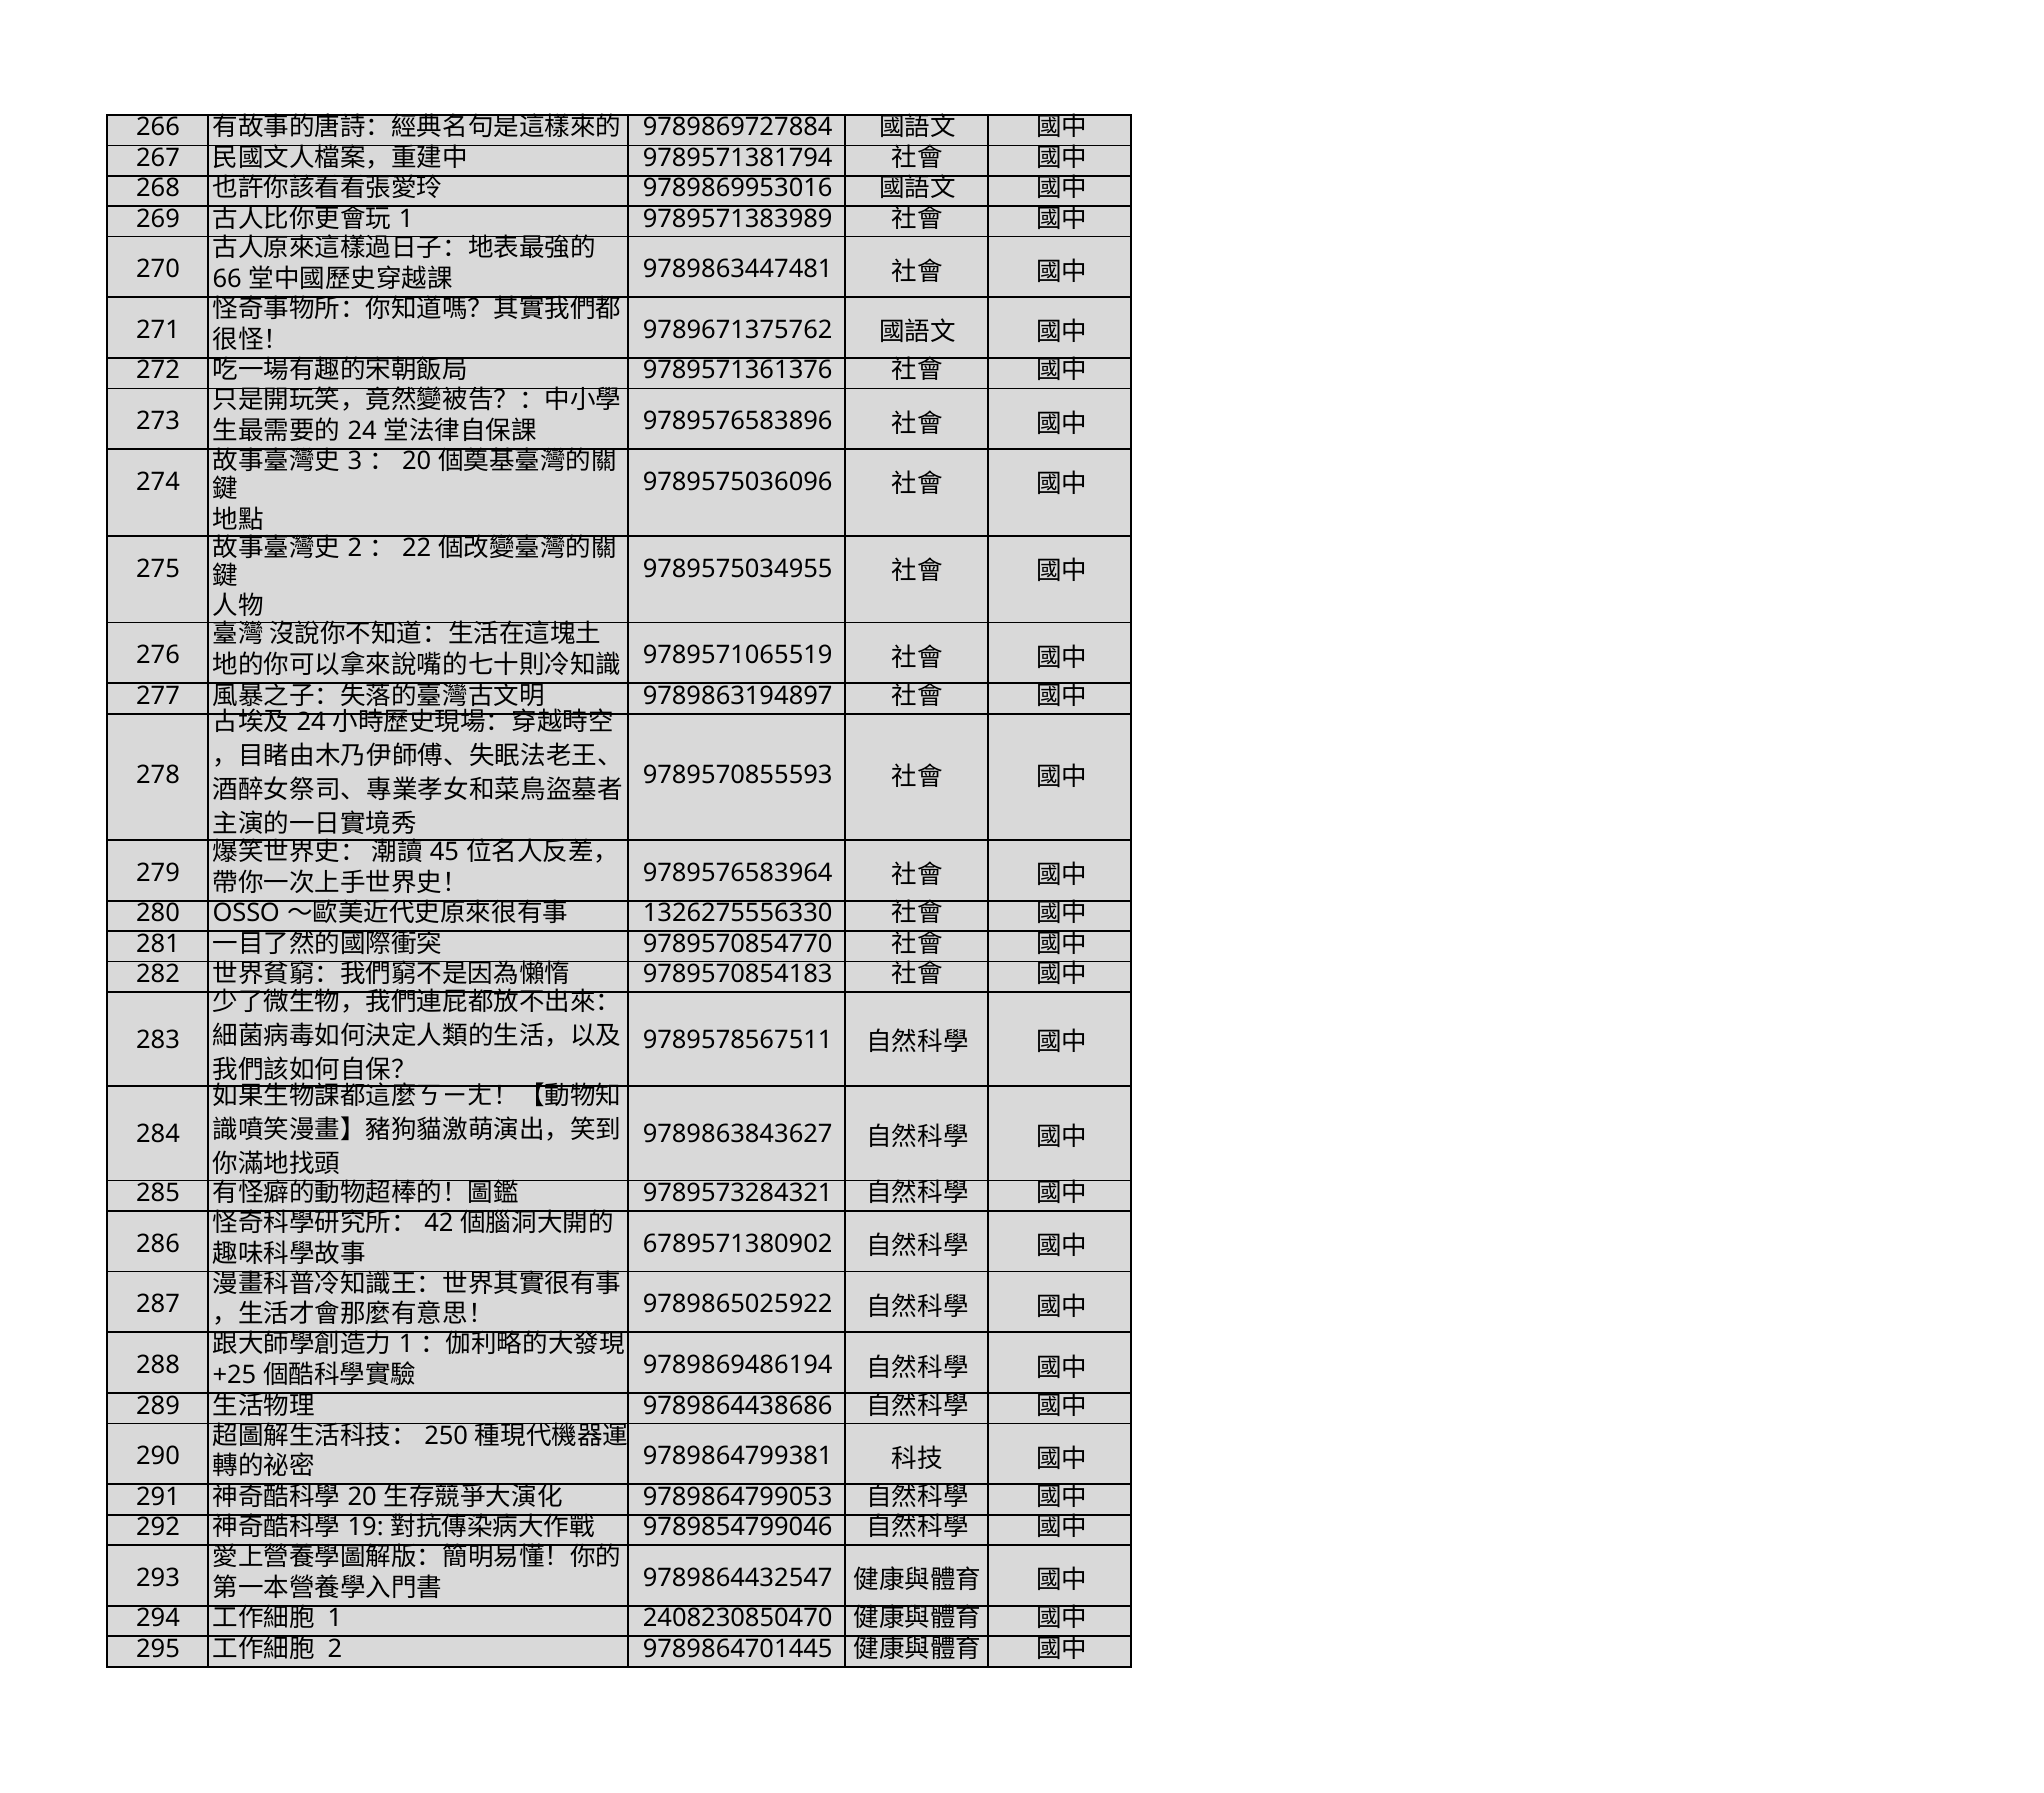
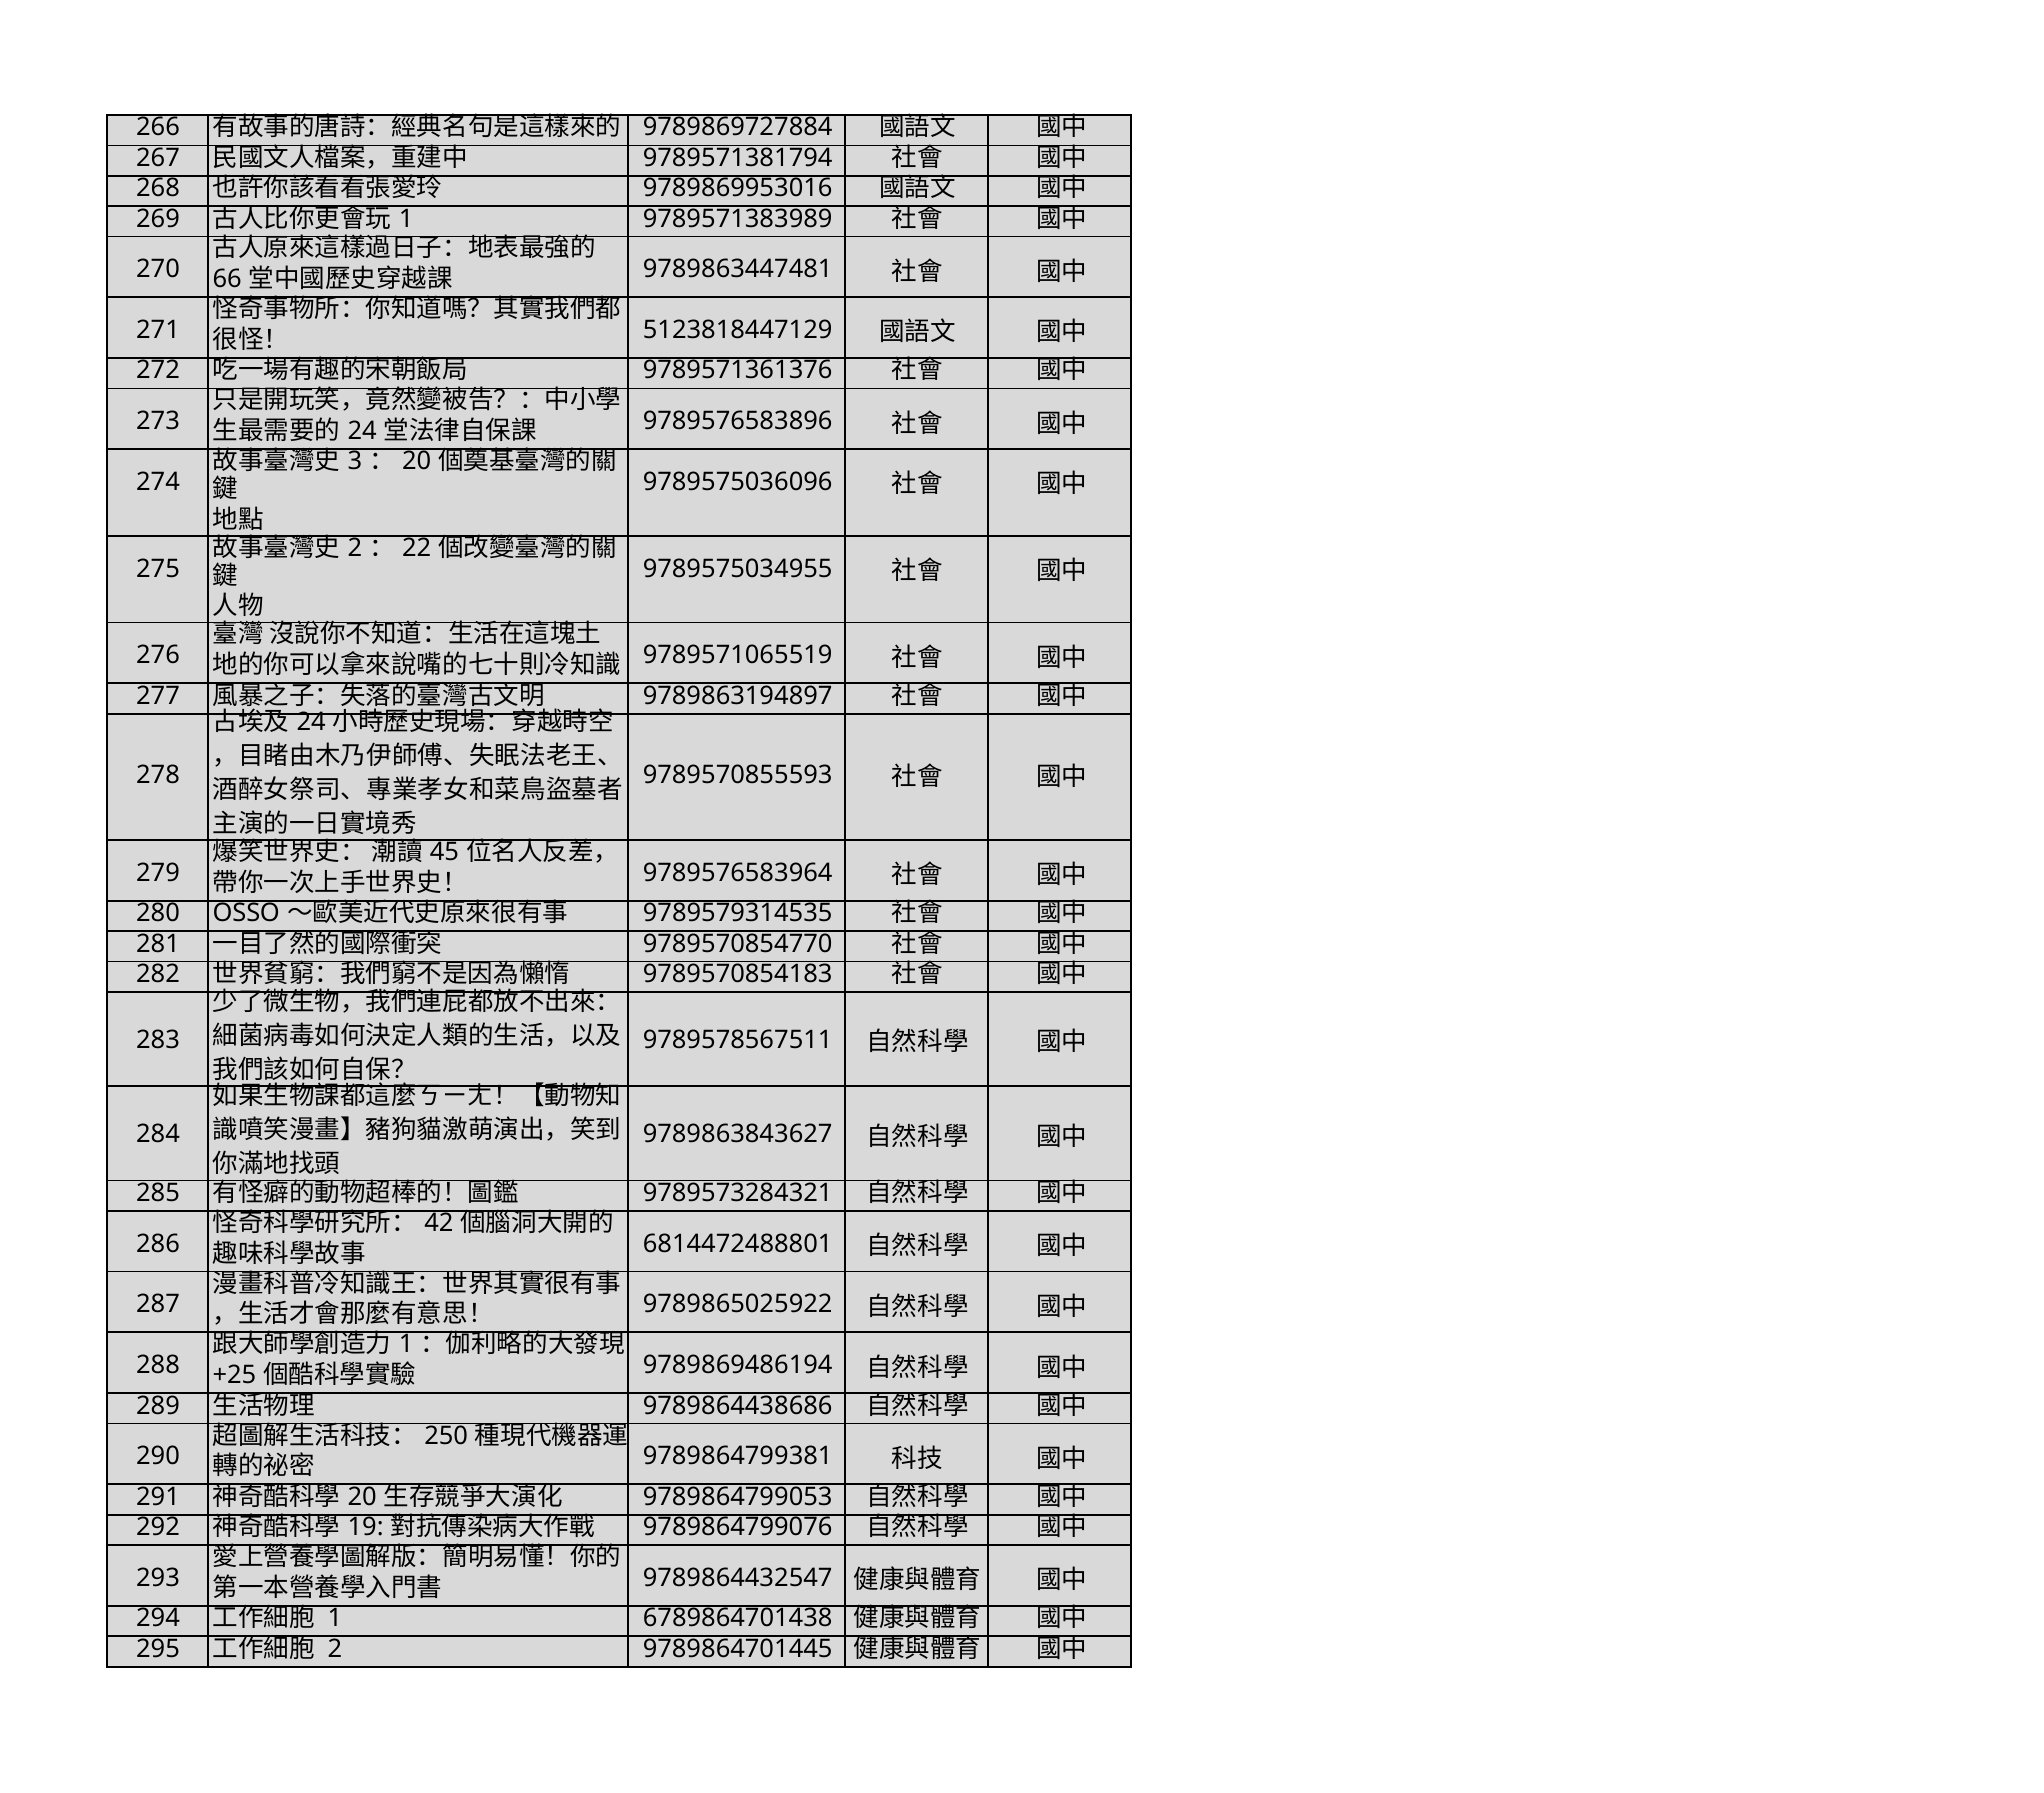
9789671375762: 9789671375762 -> 5123818447129
1326275556330: 1326275556330 -> 9789579314535
6789571380902: 6789571380902 -> 6814472488801
9789854799046: 9789854799046 -> 9789864799076
2408230850470: 2408230850470 -> 6789864701438
